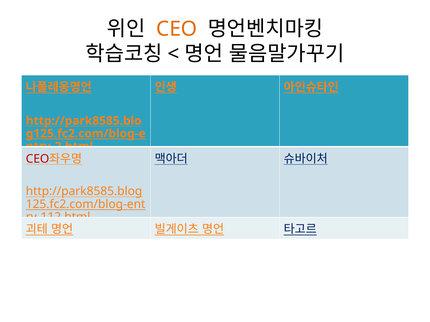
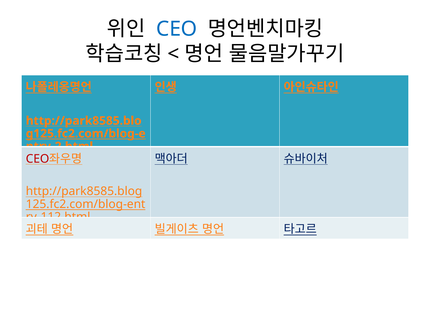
CEO at (177, 29) colour: orange -> blue
